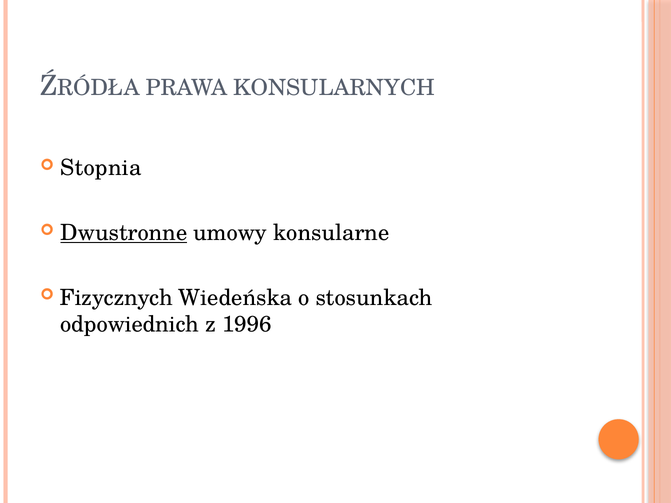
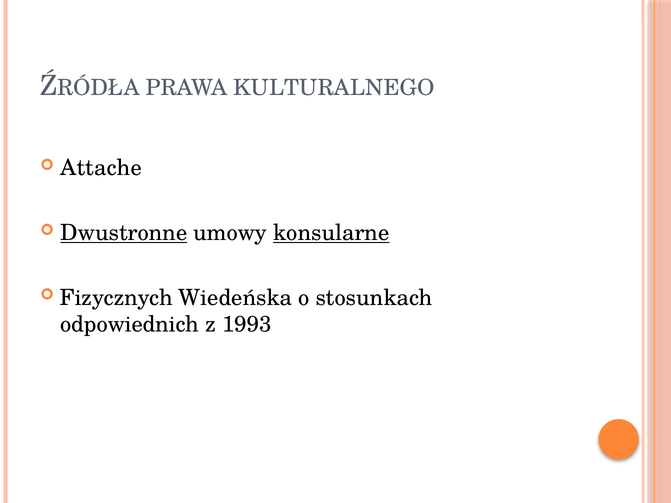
KONSULARNYCH: KONSULARNYCH -> KULTURALNEGO
Stopnia: Stopnia -> Attache
konsularne underline: none -> present
1996: 1996 -> 1993
